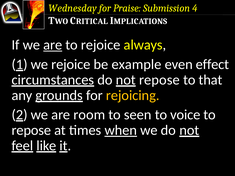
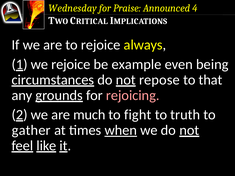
Submission: Submission -> Announced
are at (53, 45) underline: present -> none
effect: effect -> being
rejoicing colour: yellow -> pink
room: room -> much
seen: seen -> fight
voice: voice -> truth
repose at (31, 130): repose -> gather
